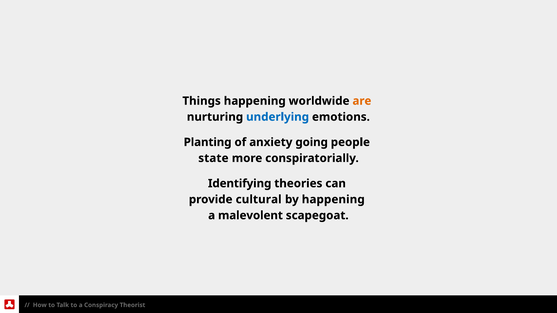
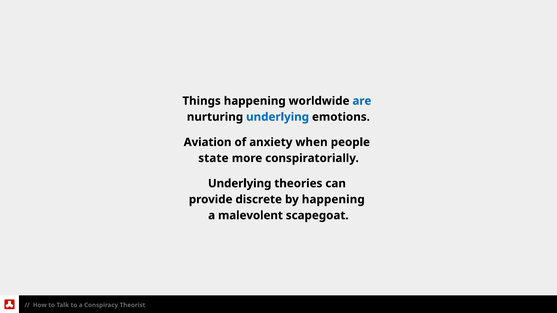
are colour: orange -> blue
Planting: Planting -> Aviation
going: going -> when
Identifying at (240, 184): Identifying -> Underlying
cultural: cultural -> discrete
